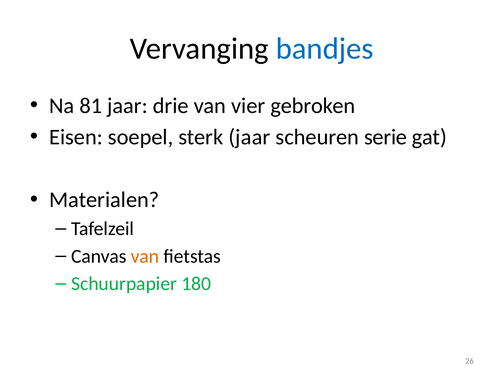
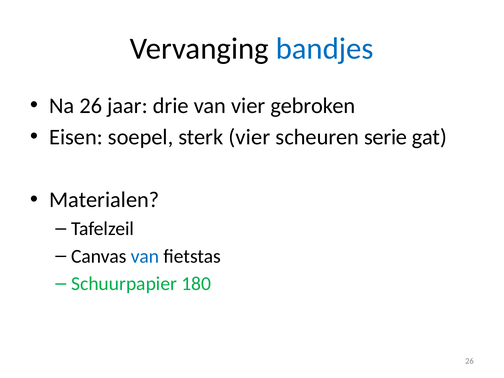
Na 81: 81 -> 26
sterk jaar: jaar -> vier
van at (145, 256) colour: orange -> blue
